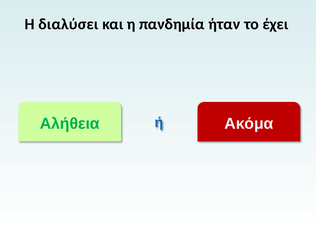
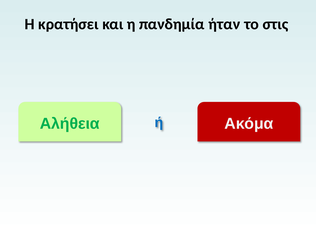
διαλύσει: διαλύσει -> κρατήσει
έχει: έχει -> στις
